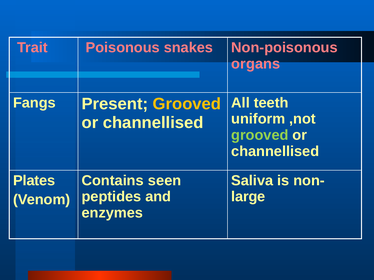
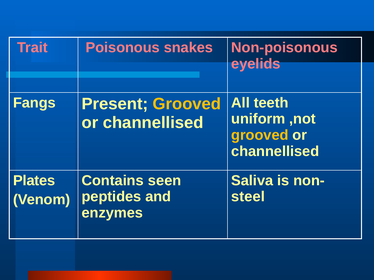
organs: organs -> eyelids
grooved at (260, 135) colour: light green -> yellow
large: large -> steel
